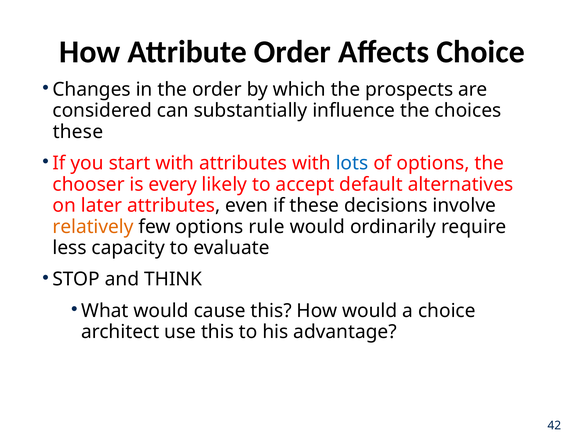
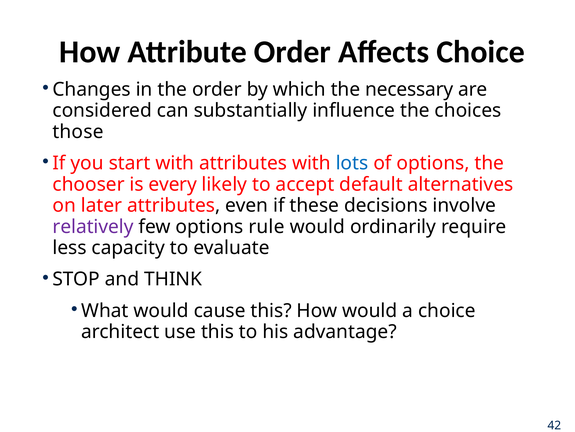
prospects: prospects -> necessary
these at (78, 132): these -> those
relatively colour: orange -> purple
